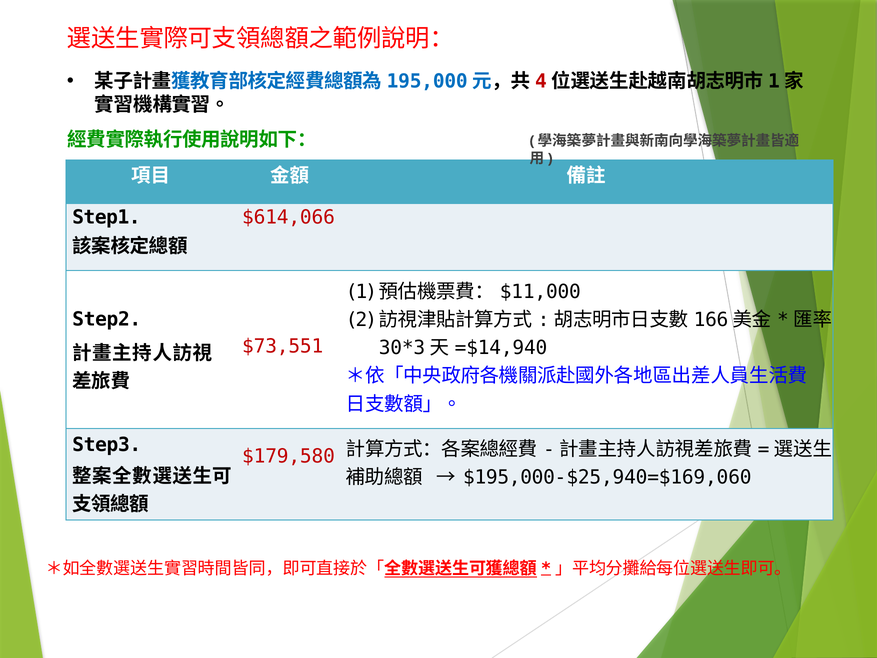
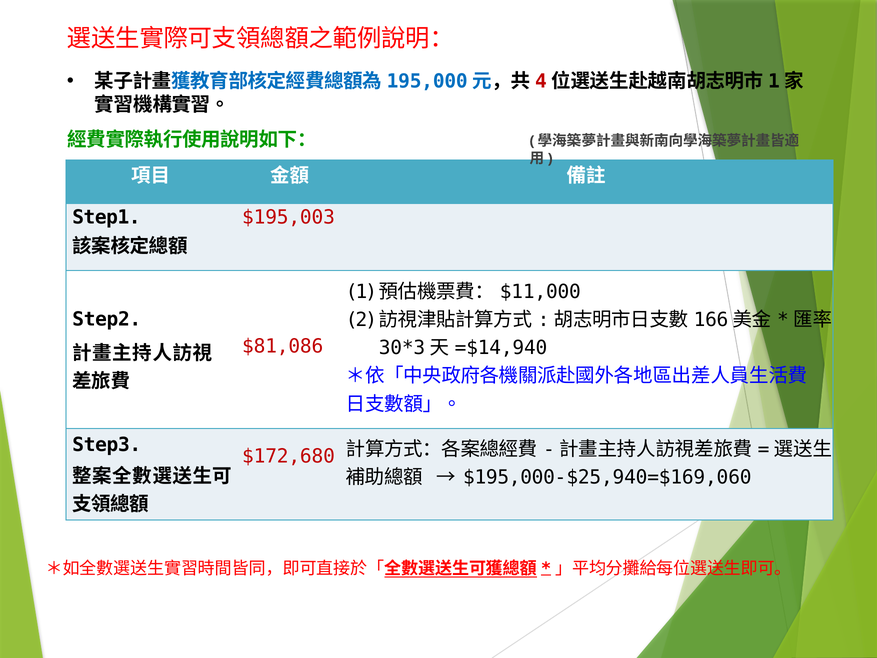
$614,066: $614,066 -> $195,003
$73,551: $73,551 -> $81,086
$179,580: $179,580 -> $172,680
